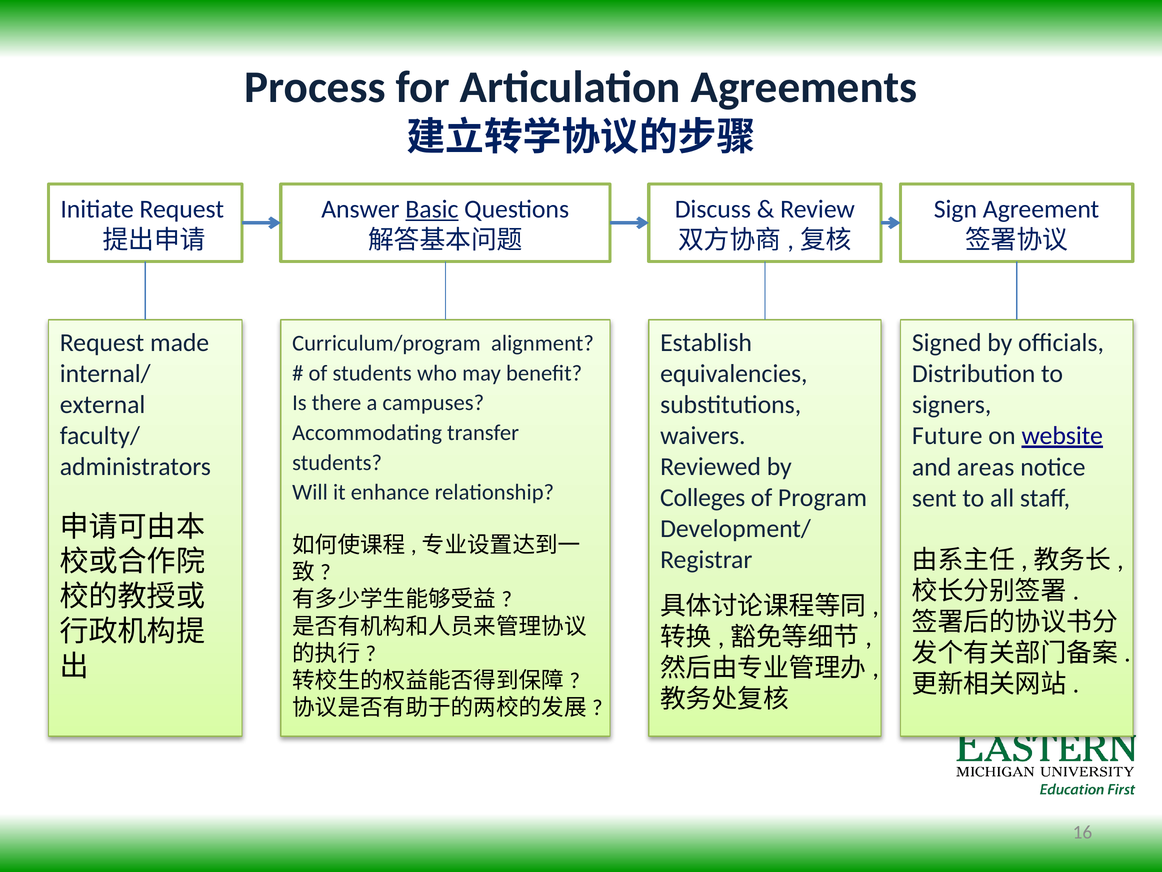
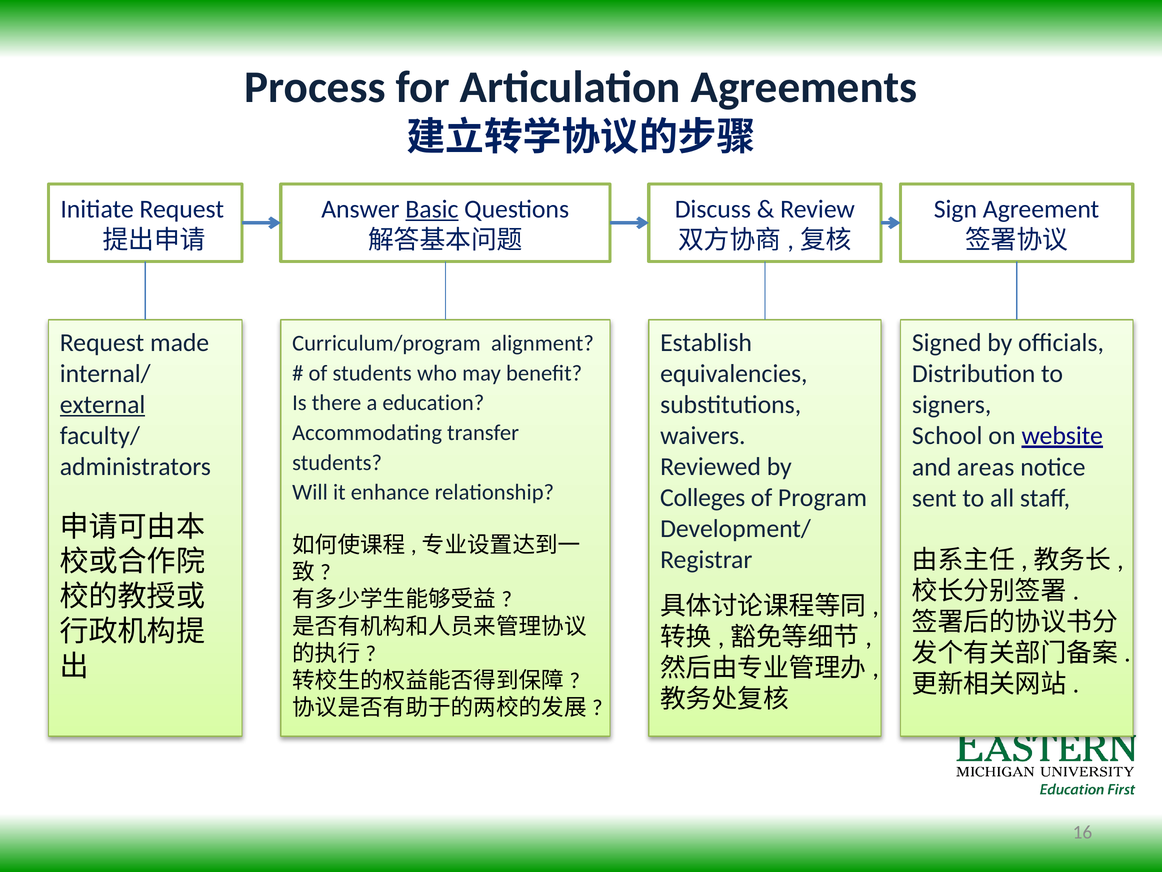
campuses: campuses -> education
external underline: none -> present
Future: Future -> School
